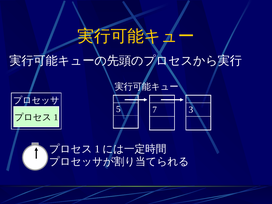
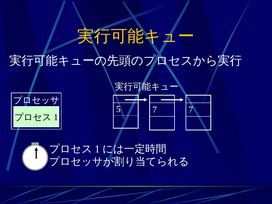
7 3: 3 -> 7
